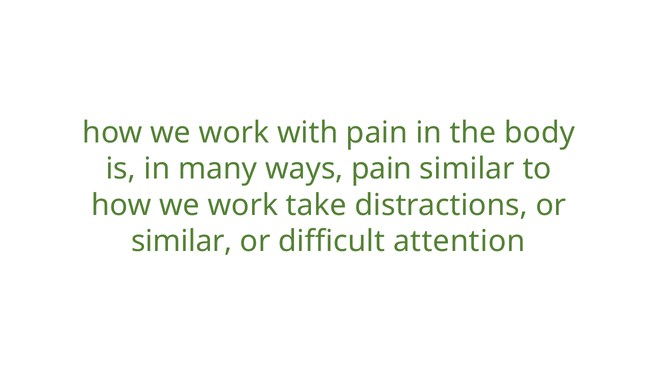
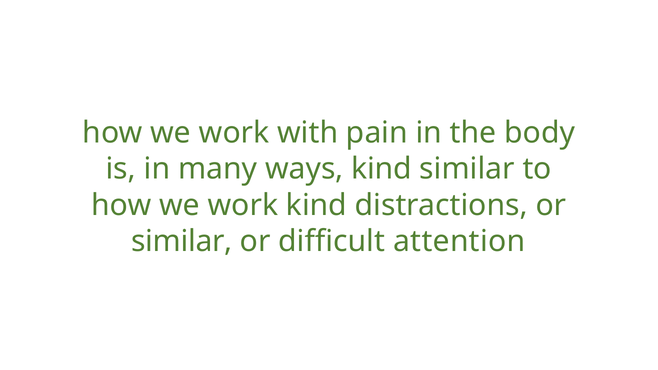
ways pain: pain -> kind
work take: take -> kind
